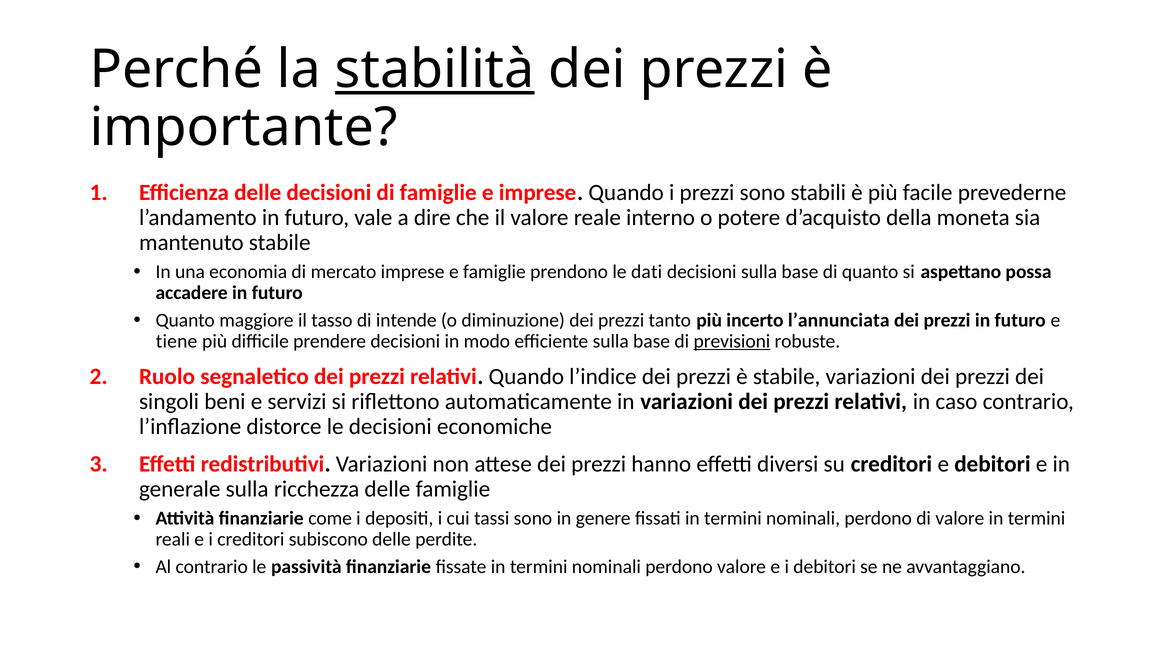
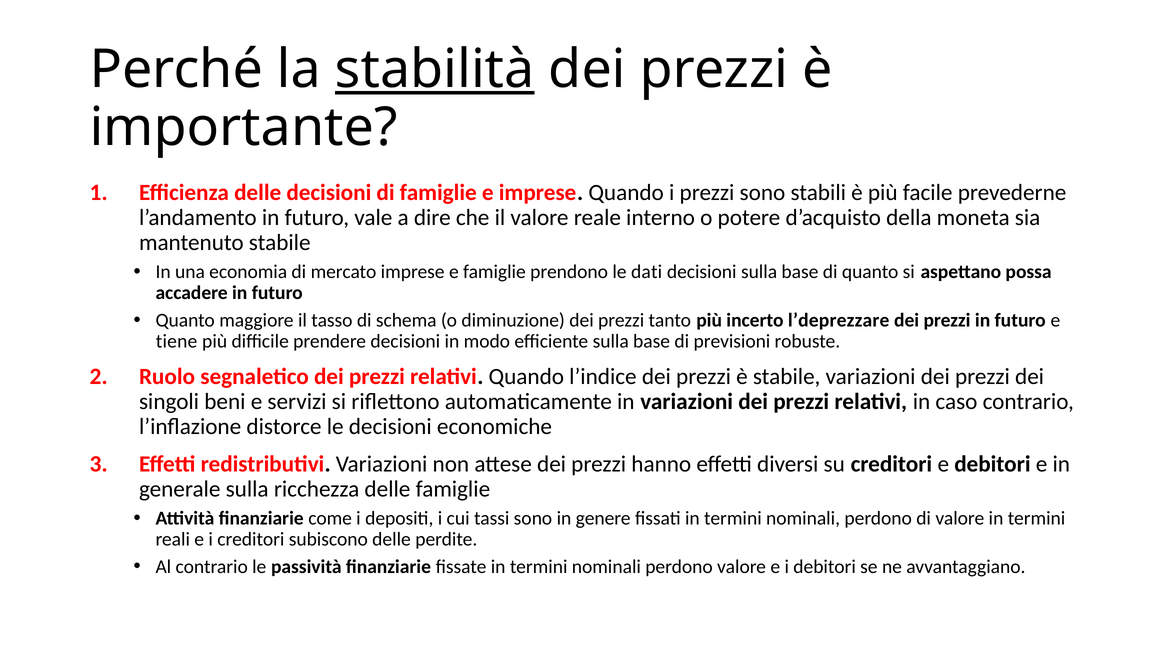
intende: intende -> schema
l’annunciata: l’annunciata -> l’deprezzare
previsioni underline: present -> none
